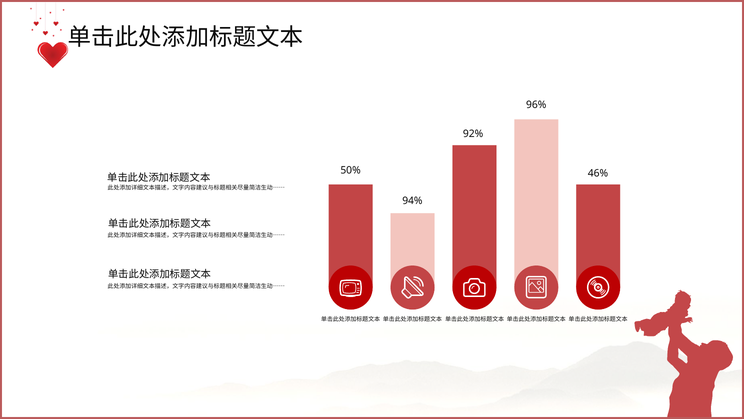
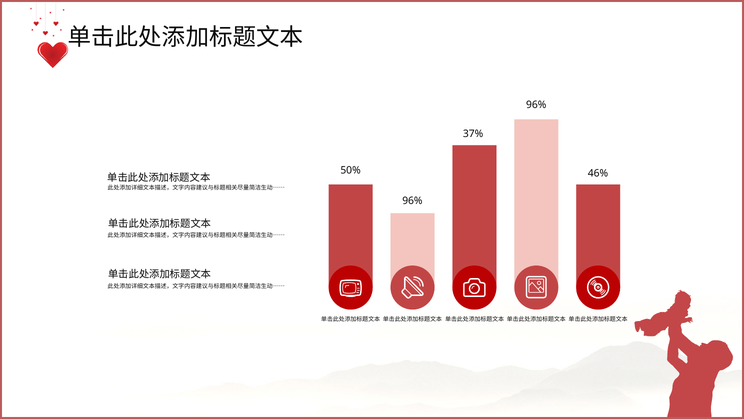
92%: 92% -> 37%
94% at (412, 201): 94% -> 96%
